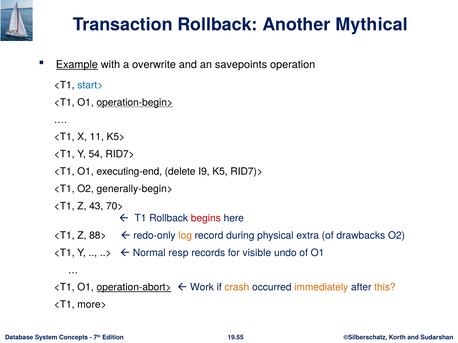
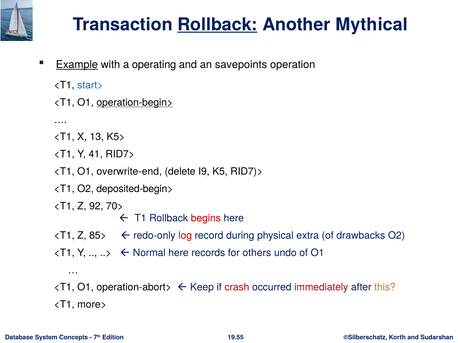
Rollback at (217, 25) underline: none -> present
overwrite: overwrite -> operating
11: 11 -> 13
54: 54 -> 41
executing-end: executing-end -> overwrite-end
generally-begin>: generally-begin> -> deposited-begin>
43: 43 -> 92
88>: 88> -> 85>
log colour: orange -> red
Normal resp: resp -> here
visible: visible -> others
operation-abort> underline: present -> none
Work: Work -> Keep
crash colour: orange -> red
immediately colour: orange -> red
